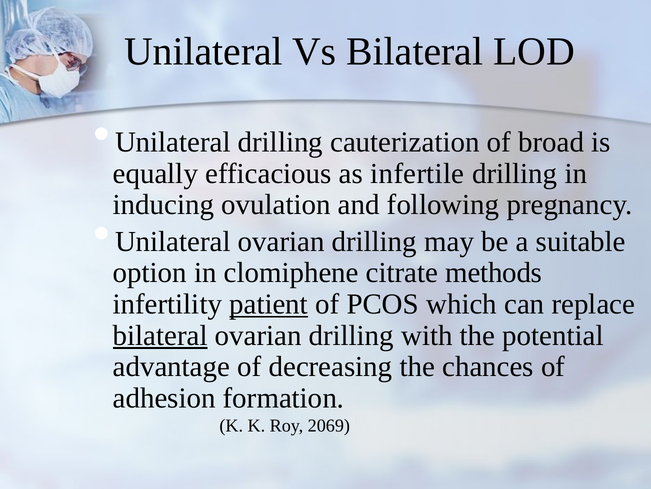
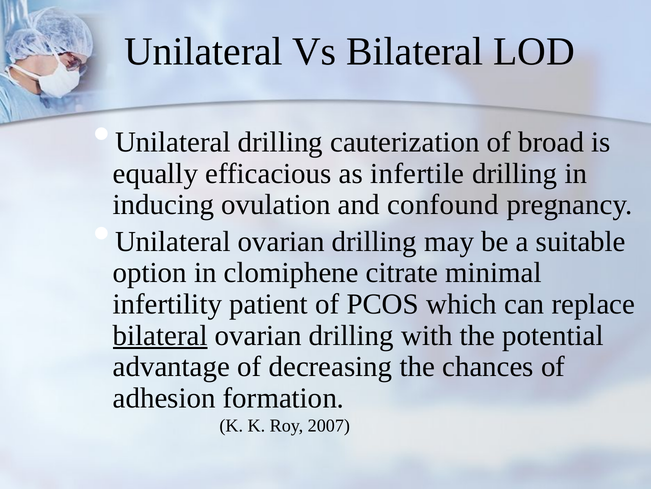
following: following -> confound
methods: methods -> minimal
patient underline: present -> none
2069: 2069 -> 2007
